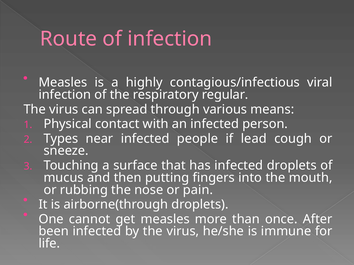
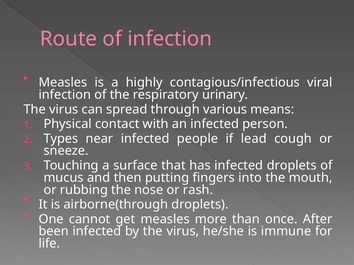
regular: regular -> urinary
pain: pain -> rash
